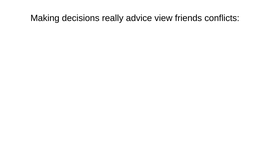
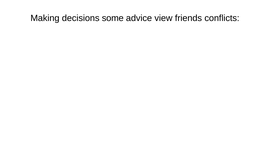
really: really -> some
